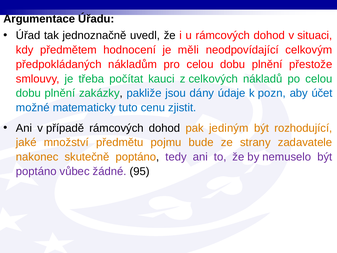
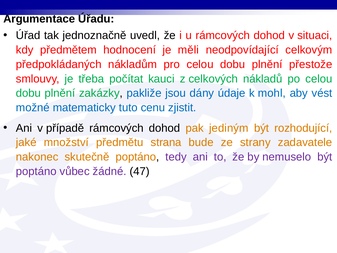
pozn: pozn -> mohl
účet: účet -> vést
pojmu: pojmu -> strana
95: 95 -> 47
